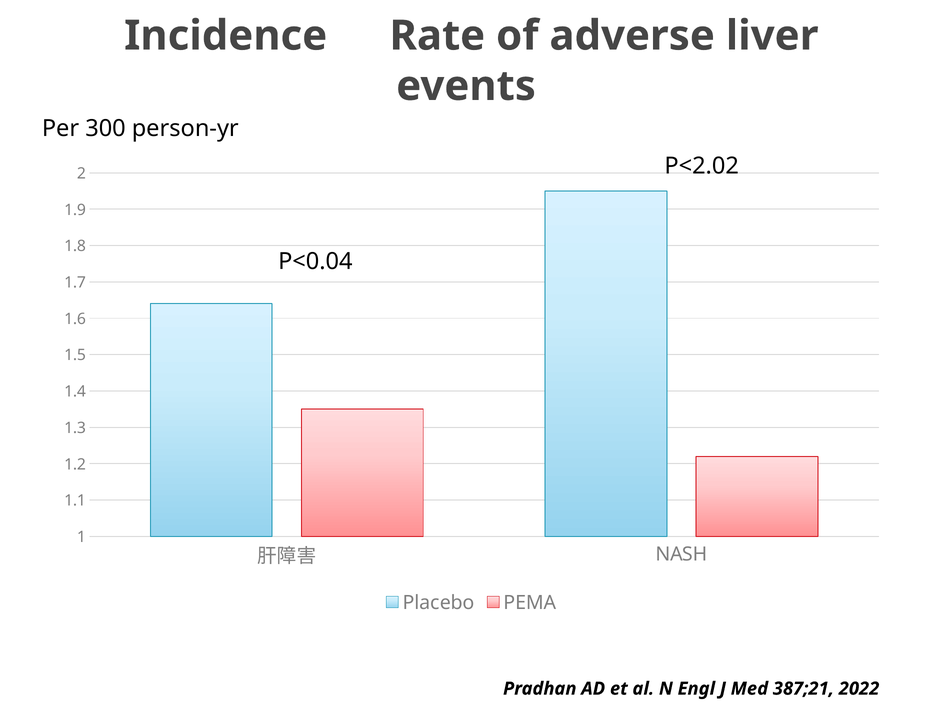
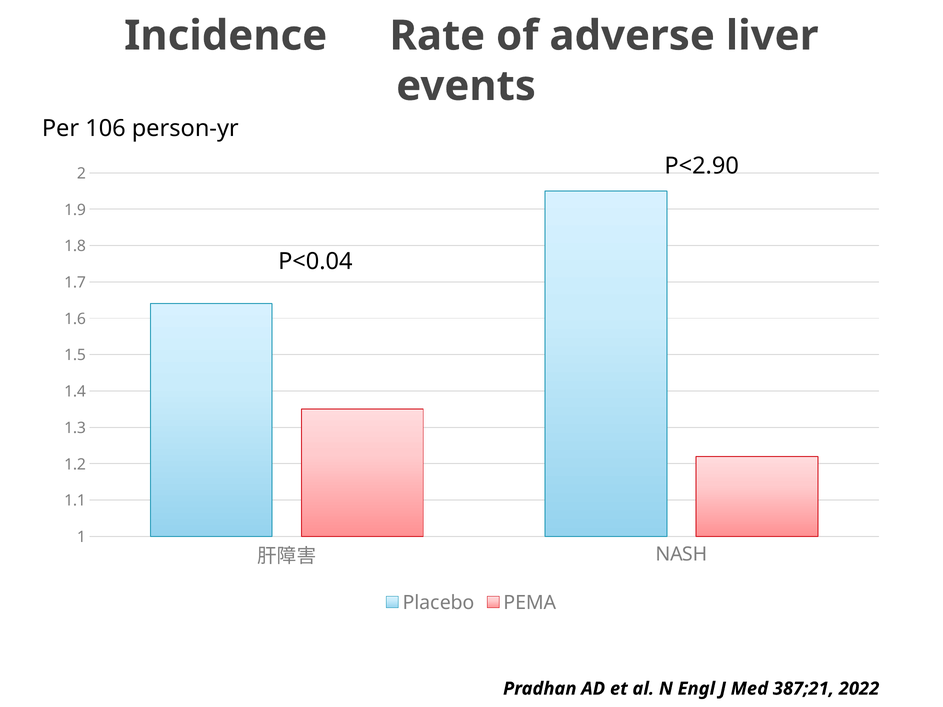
300: 300 -> 106
P<2.02: P<2.02 -> P<2.90
